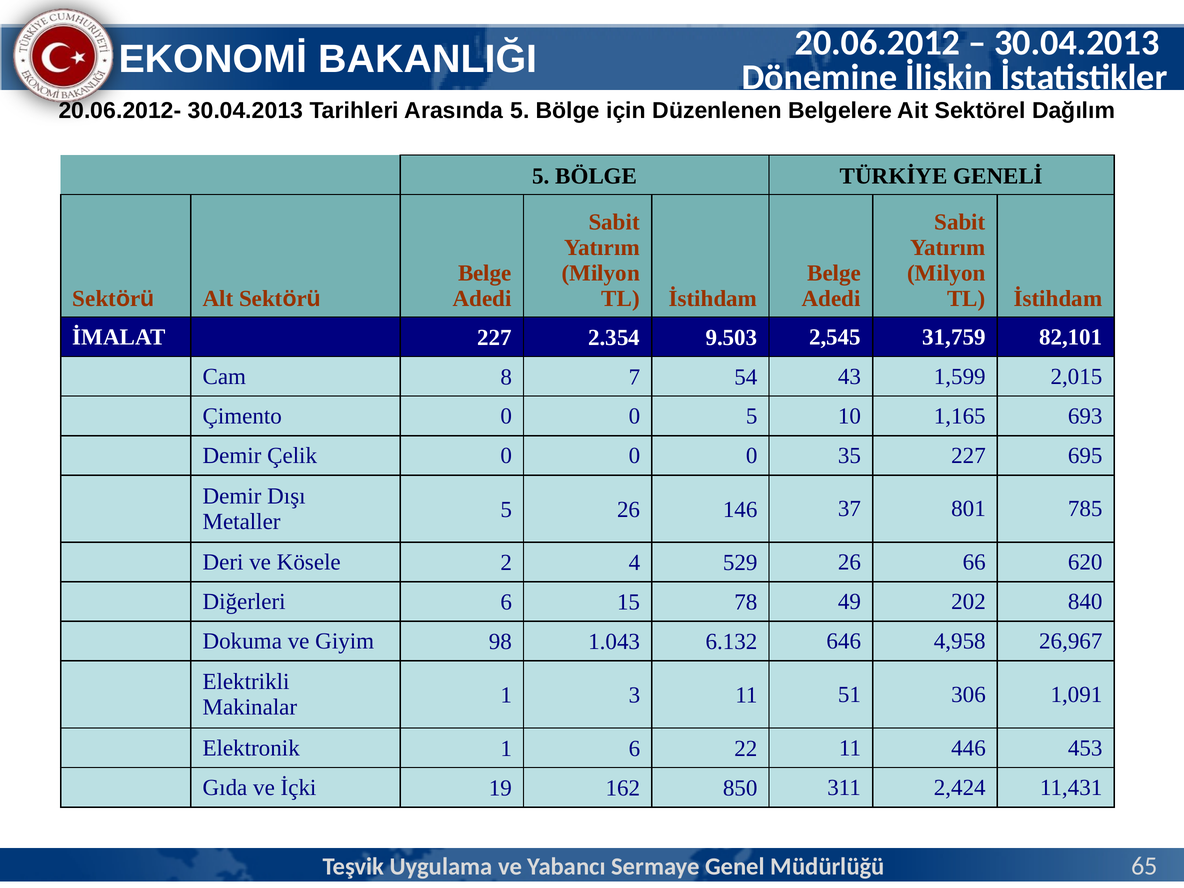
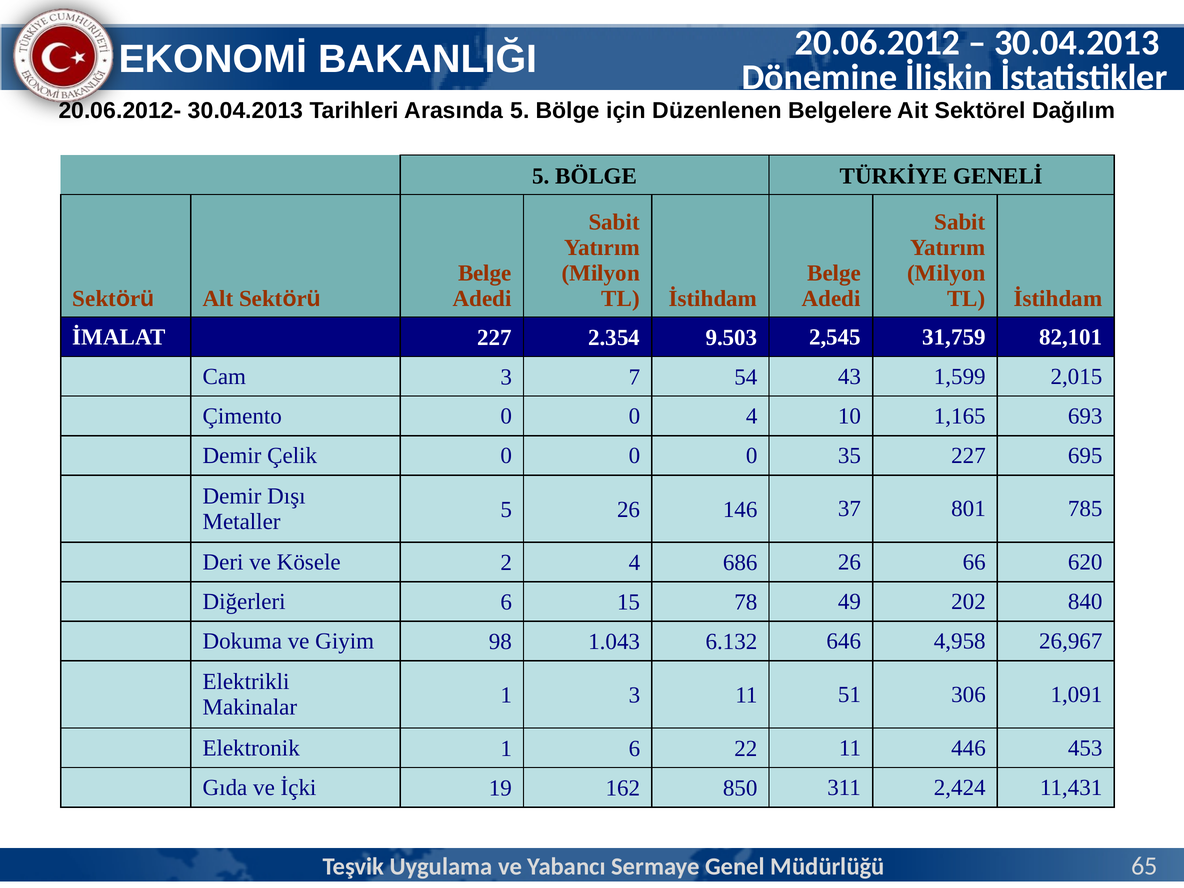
Cam 8: 8 -> 3
0 5: 5 -> 4
529: 529 -> 686
